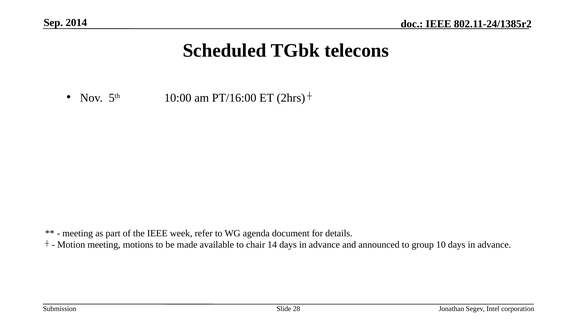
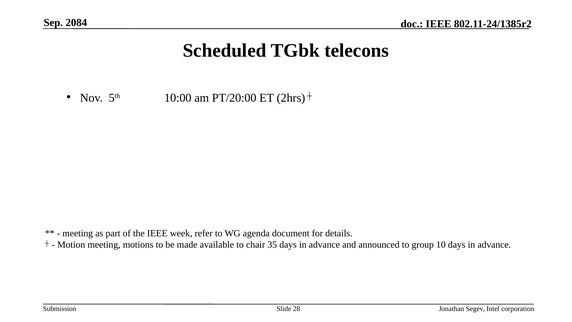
2014: 2014 -> 2084
PT/16:00: PT/16:00 -> PT/20:00
14: 14 -> 35
